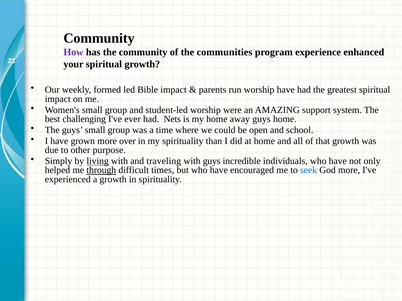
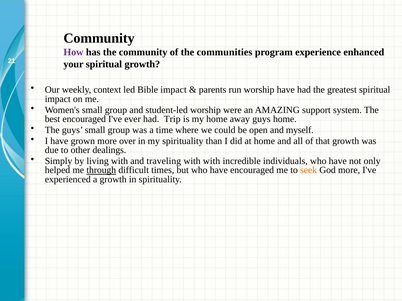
formed: formed -> context
best challenging: challenging -> encouraged
Nets: Nets -> Trip
school: school -> myself
purpose: purpose -> dealings
living underline: present -> none
with guys: guys -> with
seek colour: blue -> orange
